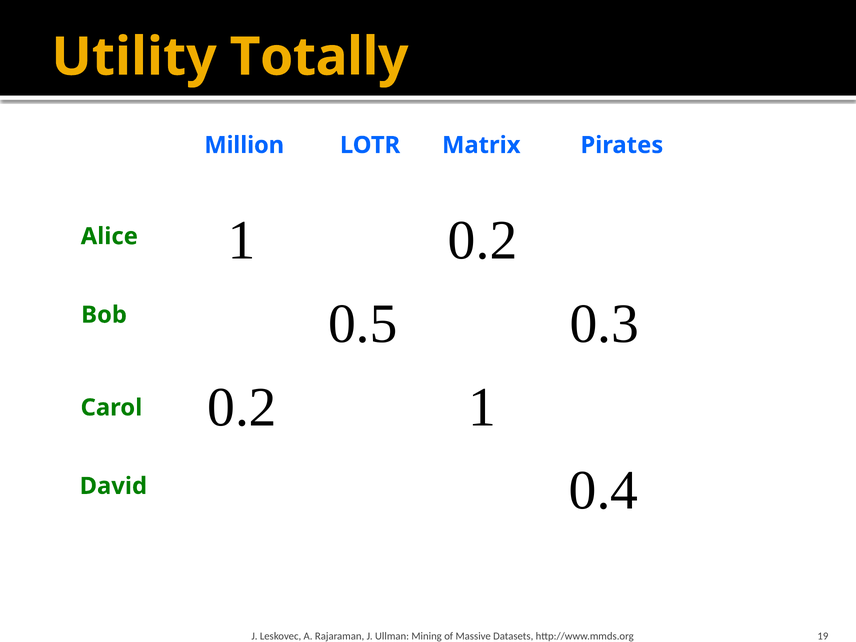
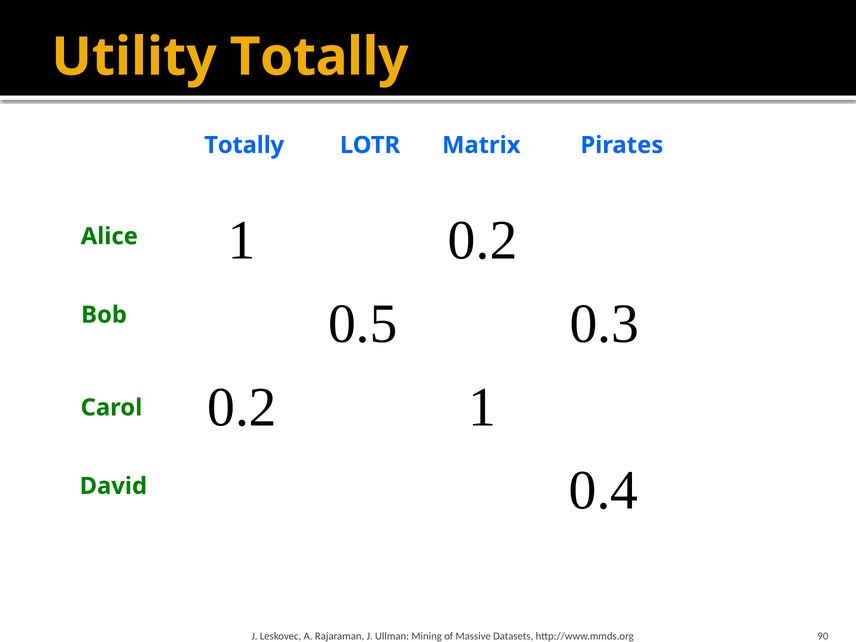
Million at (244, 145): Million -> Totally
19: 19 -> 90
